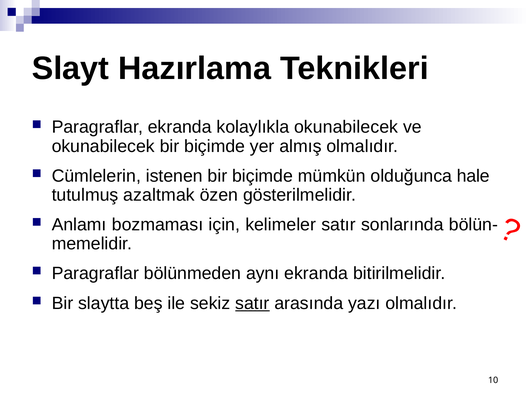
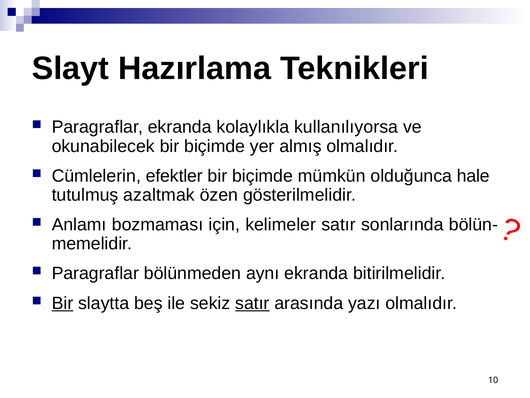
kolaylıkla okunabilecek: okunabilecek -> kullanılıyorsa
istenen: istenen -> efektler
Bir at (62, 303) underline: none -> present
